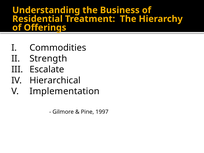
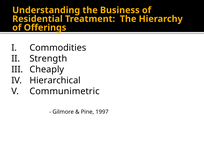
Escalate: Escalate -> Cheaply
Implementation: Implementation -> Communimetric
